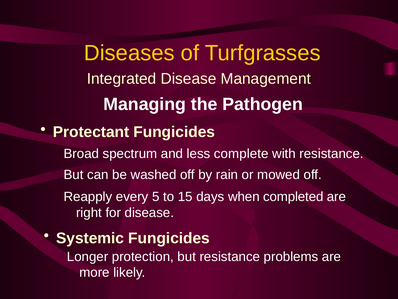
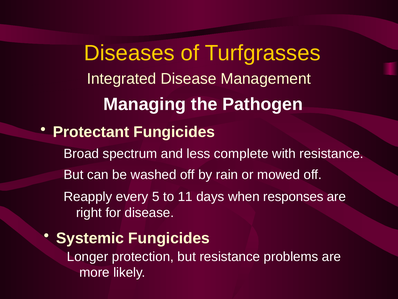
15: 15 -> 11
completed: completed -> responses
